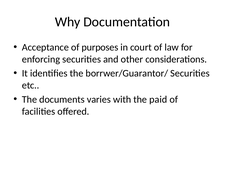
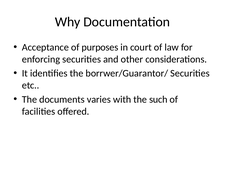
paid: paid -> such
